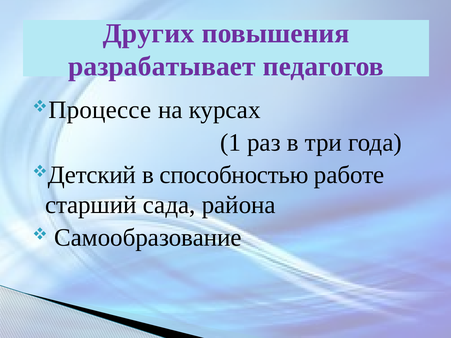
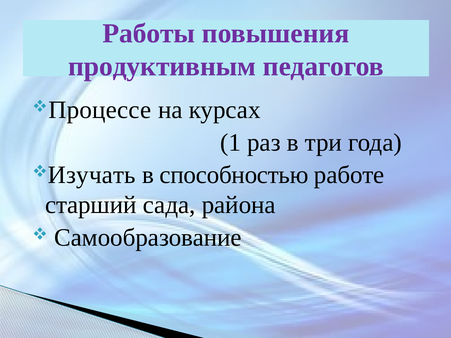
Других: Других -> Работы
разрабатывает: разрабатывает -> продуктивным
Детский: Детский -> Изучать
